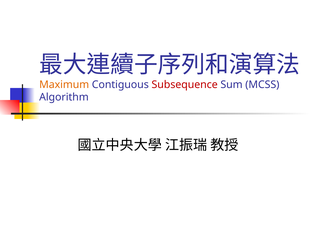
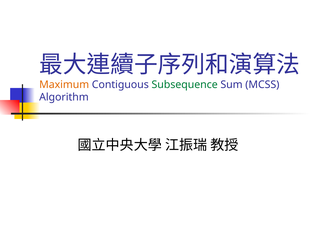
Subsequence colour: red -> green
